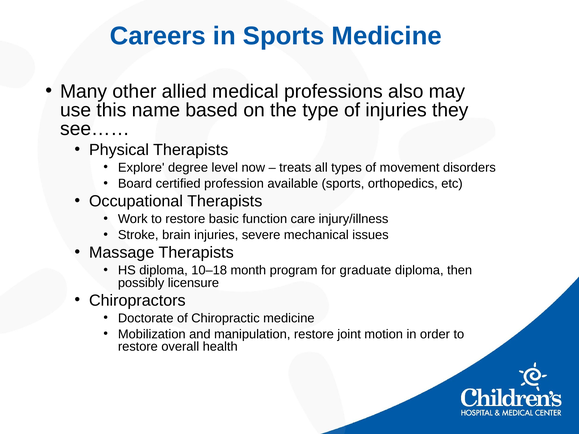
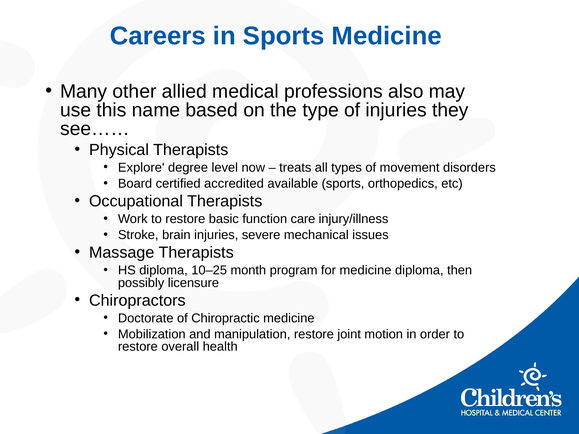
profession: profession -> accredited
10–18: 10–18 -> 10–25
for graduate: graduate -> medicine
